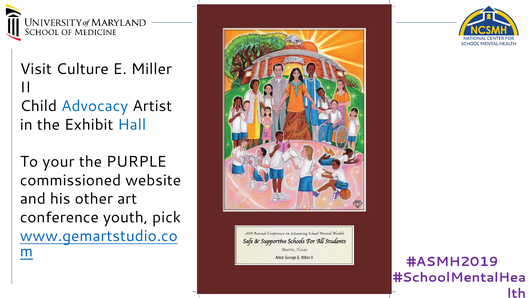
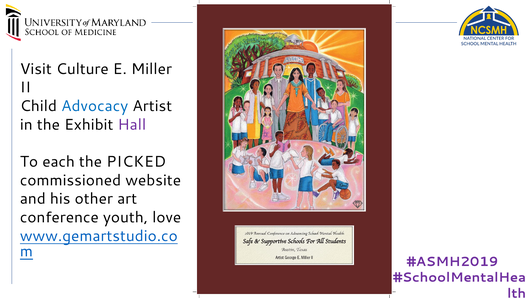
Hall colour: blue -> purple
your: your -> each
PURPLE: PURPLE -> PICKED
pick: pick -> love
